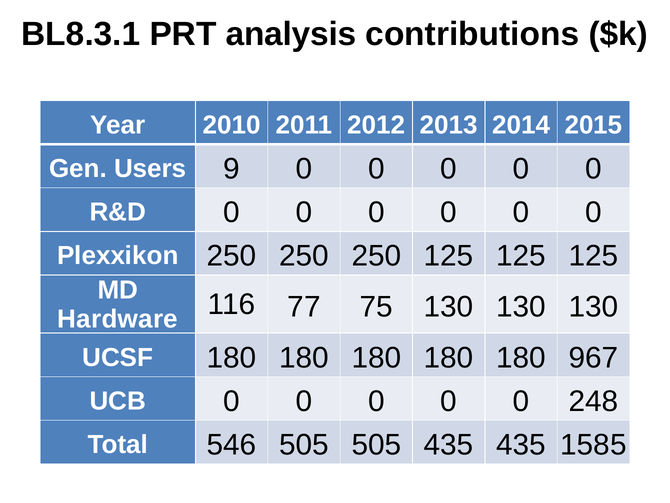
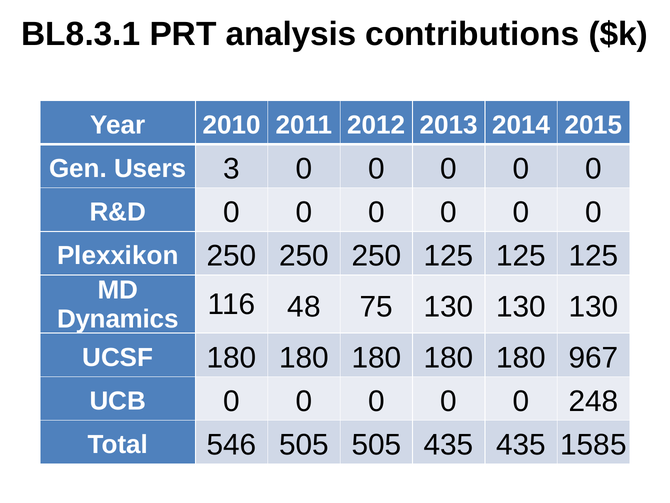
9: 9 -> 3
Hardware: Hardware -> Dynamics
77: 77 -> 48
